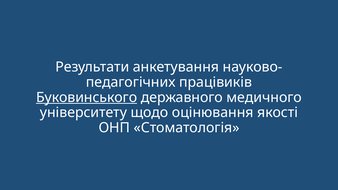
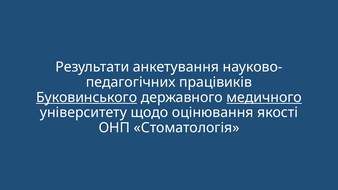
медичного underline: none -> present
